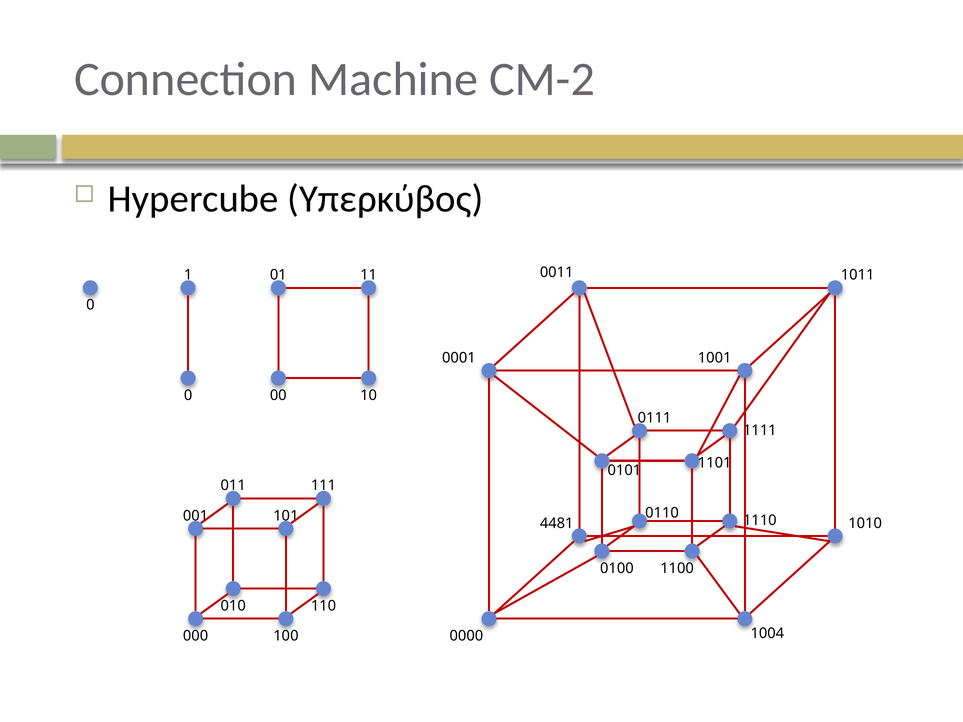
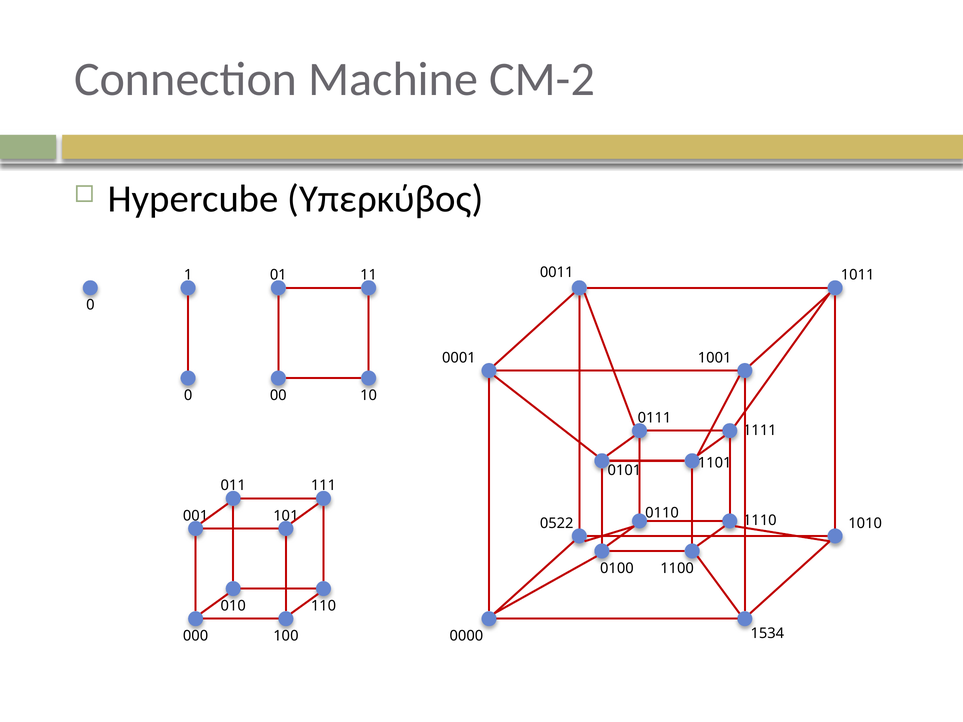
4481: 4481 -> 0522
1004: 1004 -> 1534
